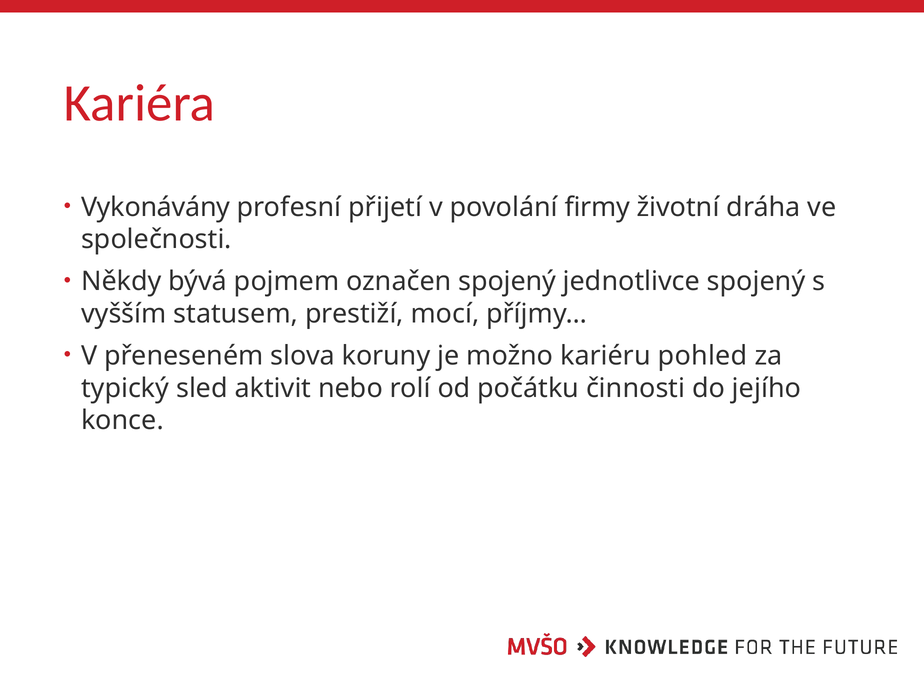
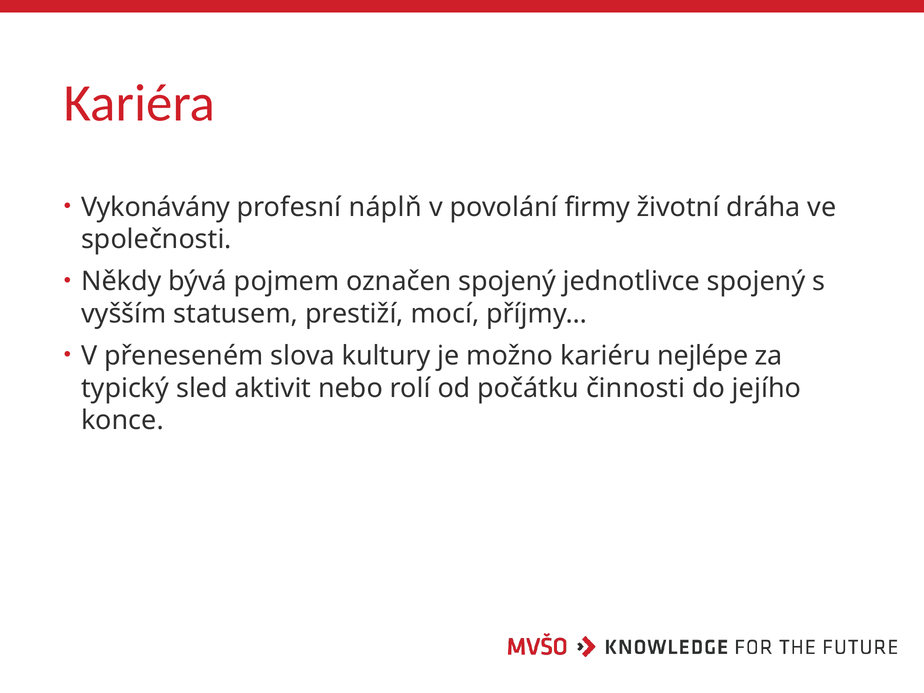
přijetí: přijetí -> náplň
koruny: koruny -> kultury
pohled: pohled -> nejlépe
